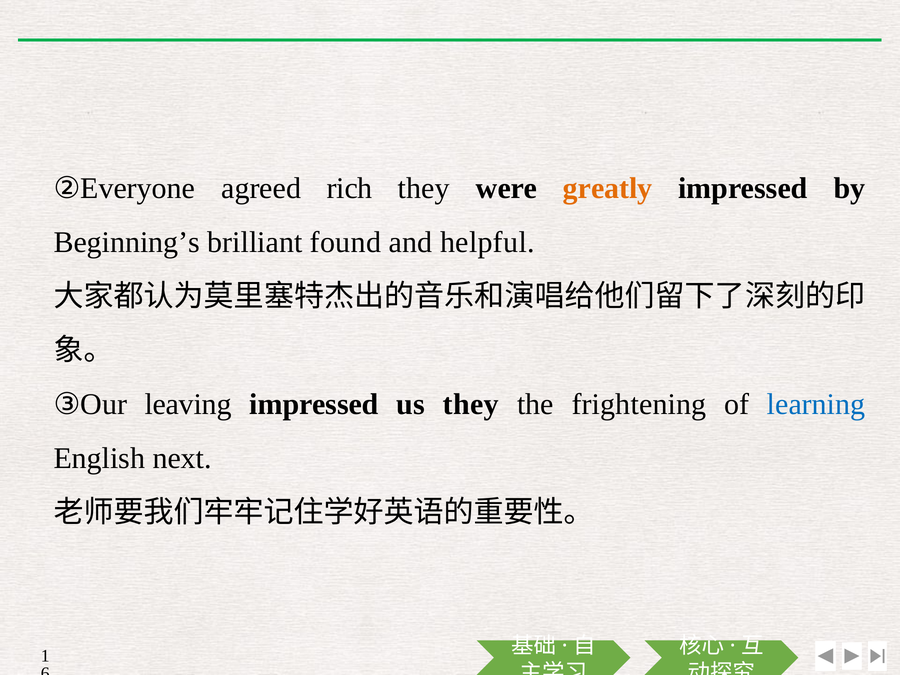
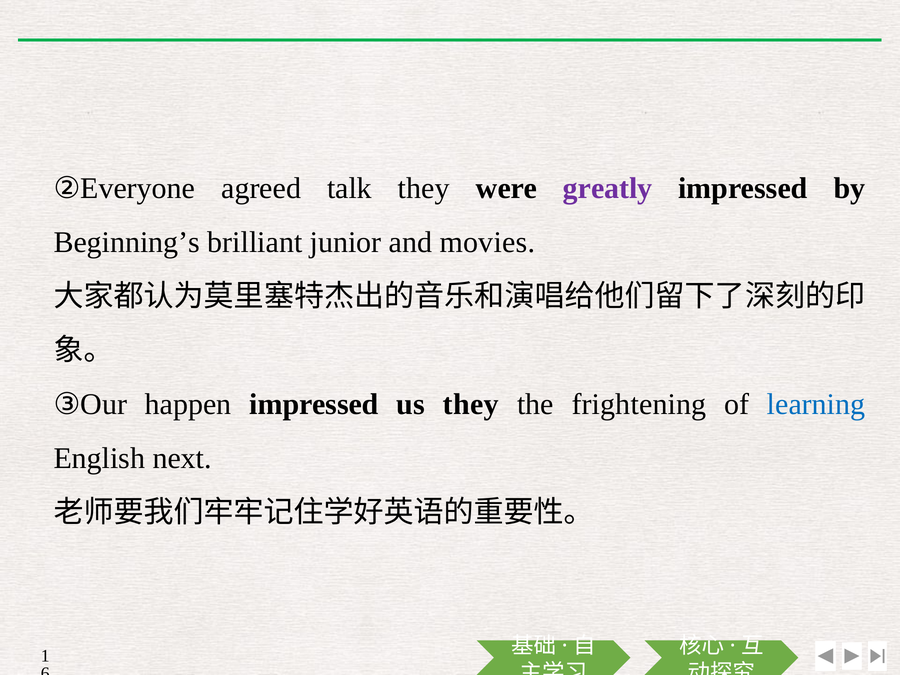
rich: rich -> talk
greatly colour: orange -> purple
found: found -> junior
helpful: helpful -> movies
leaving: leaving -> happen
